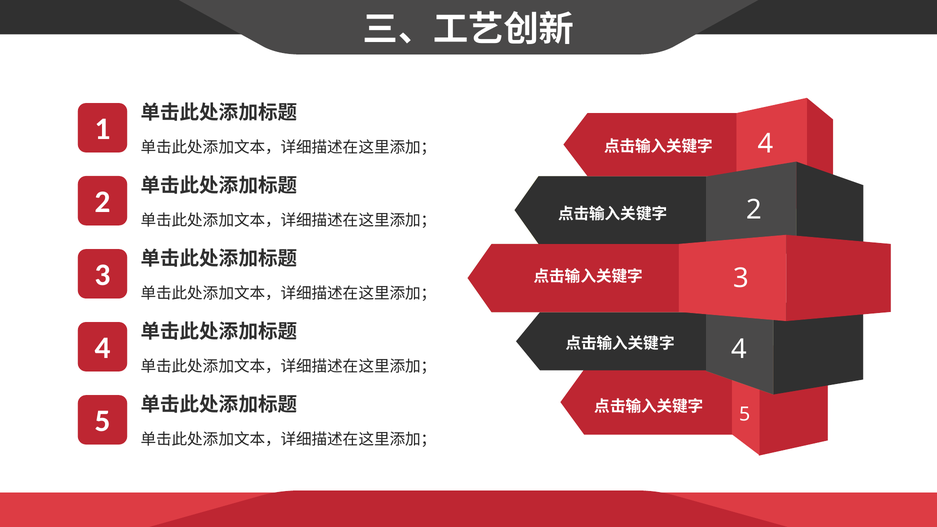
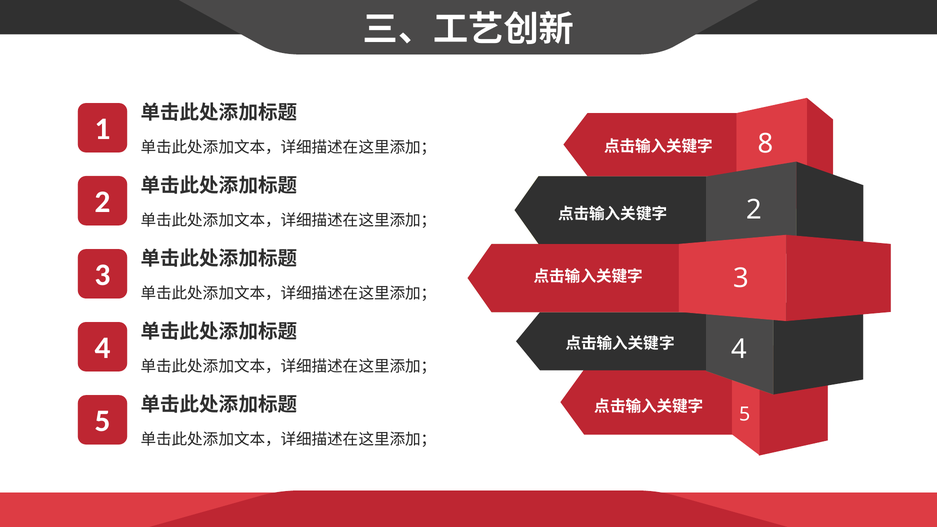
4 at (765, 144): 4 -> 8
